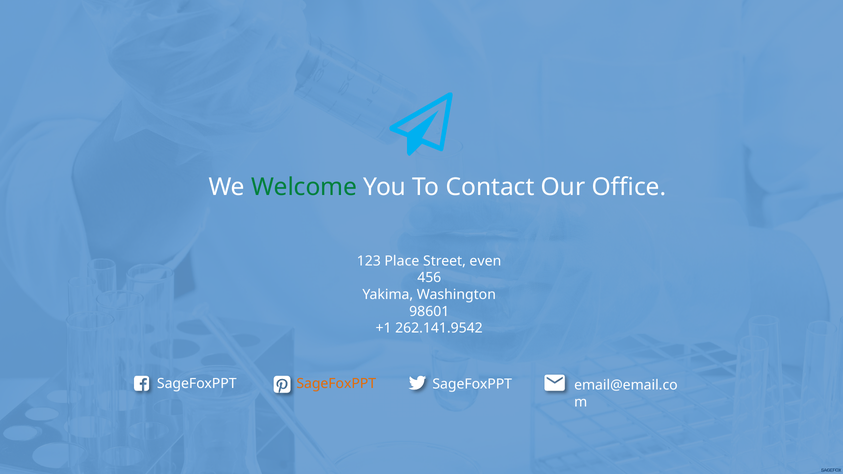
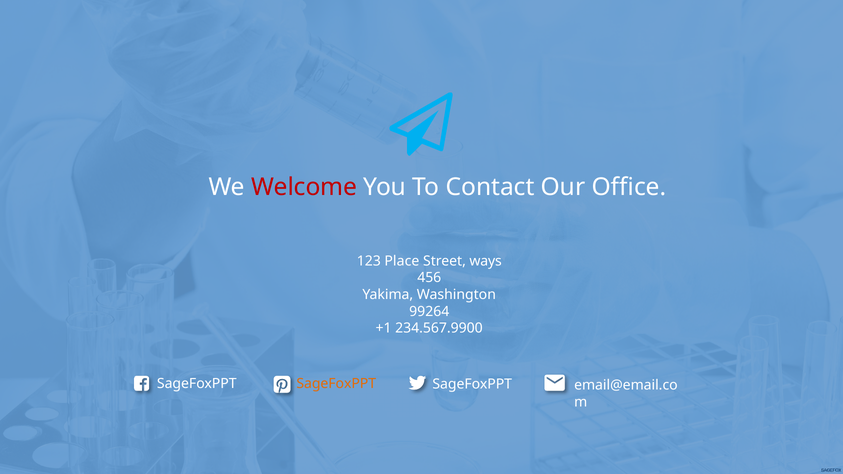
Welcome colour: green -> red
even: even -> ways
98601: 98601 -> 99264
262.141.9542: 262.141.9542 -> 234.567.9900
